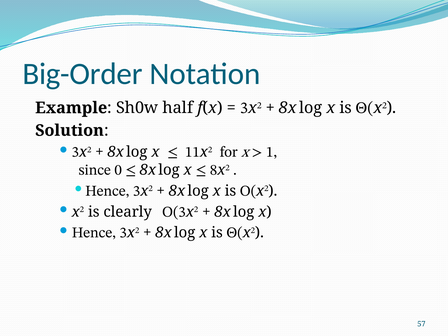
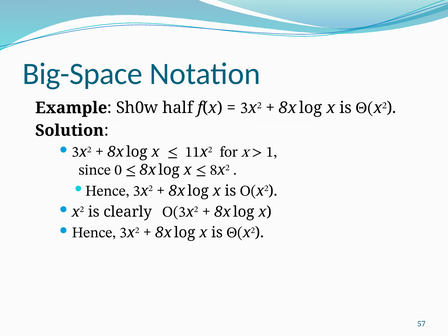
Big-Order: Big-Order -> Big-Space
